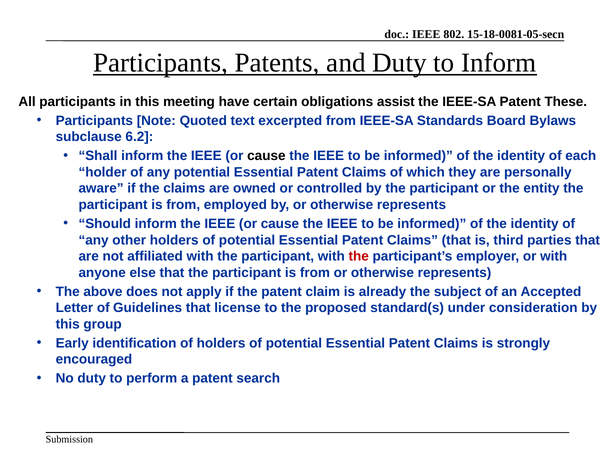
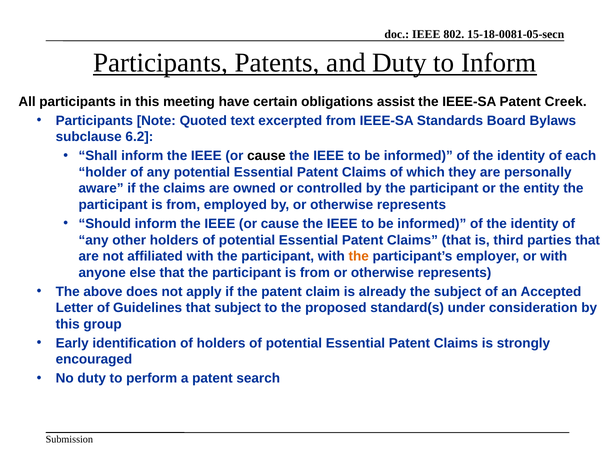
These: These -> Creek
the at (359, 256) colour: red -> orange
that license: license -> subject
